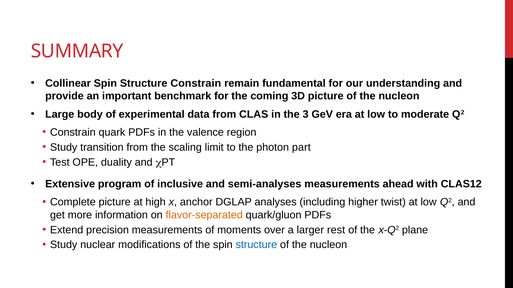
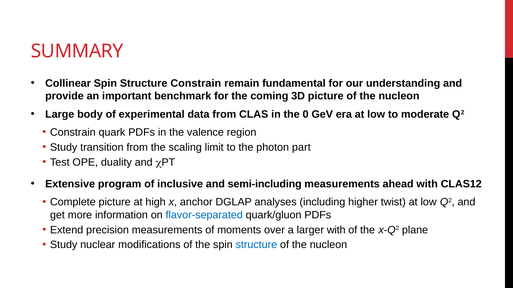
3: 3 -> 0
semi-analyses: semi-analyses -> semi-including
flavor-separated colour: orange -> blue
larger rest: rest -> with
